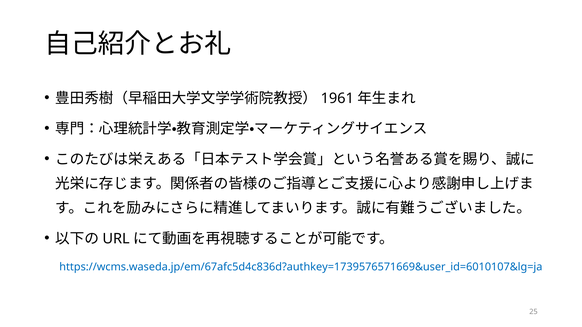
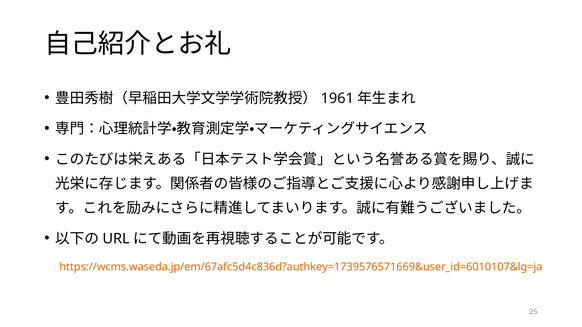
https://wcms.waseda.jp/em/67afc5d4c836d?authkey=1739576571669&user_id=6010107&lg=ja colour: blue -> orange
